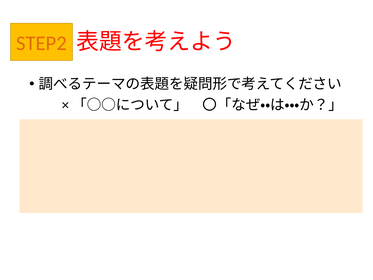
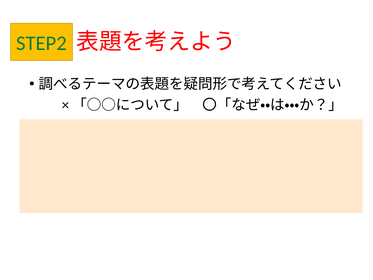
STEP2 colour: orange -> green
